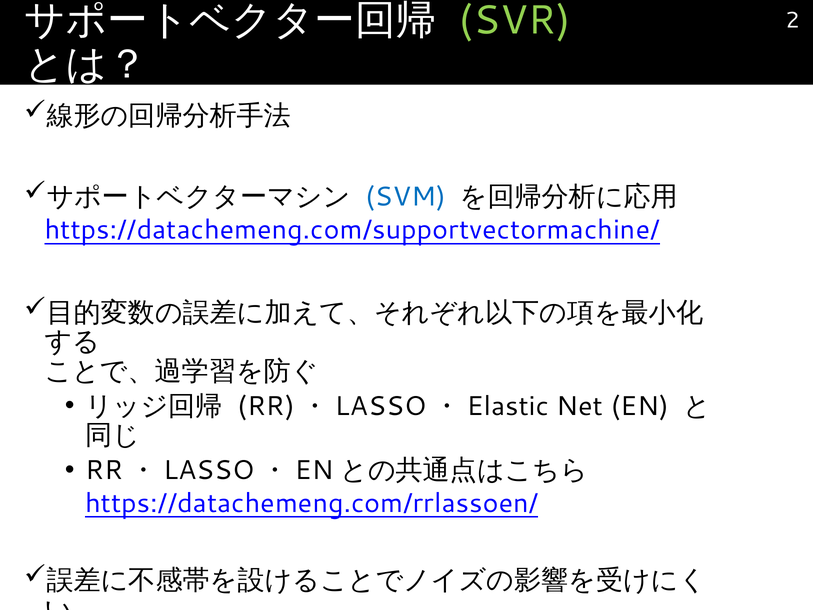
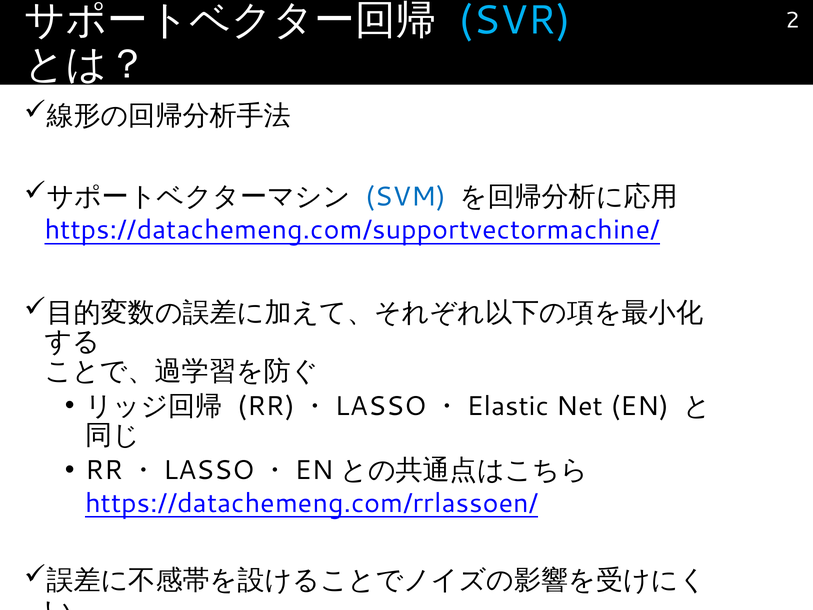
SVR colour: light green -> light blue
